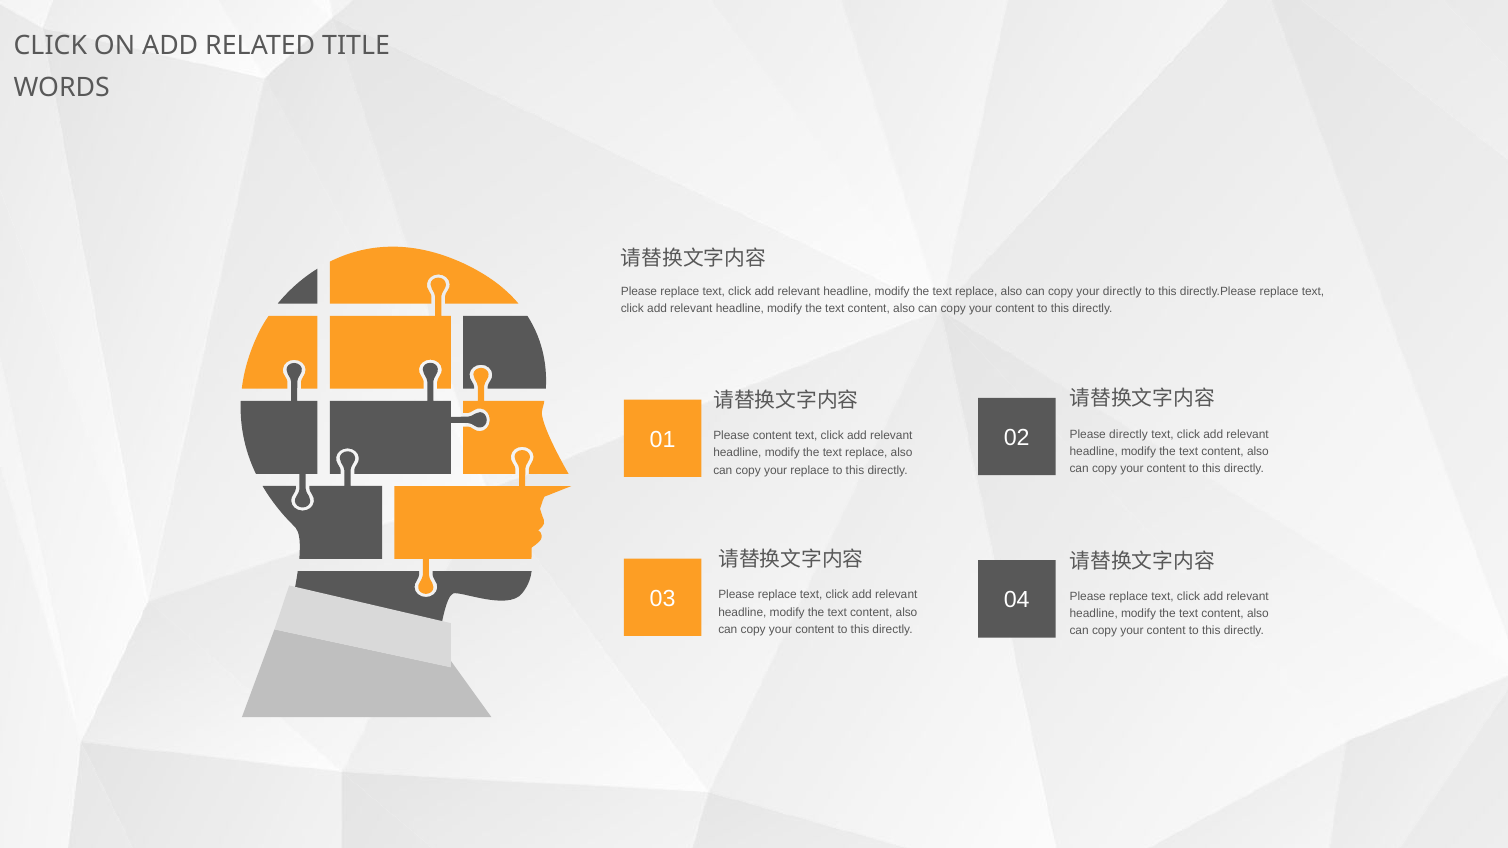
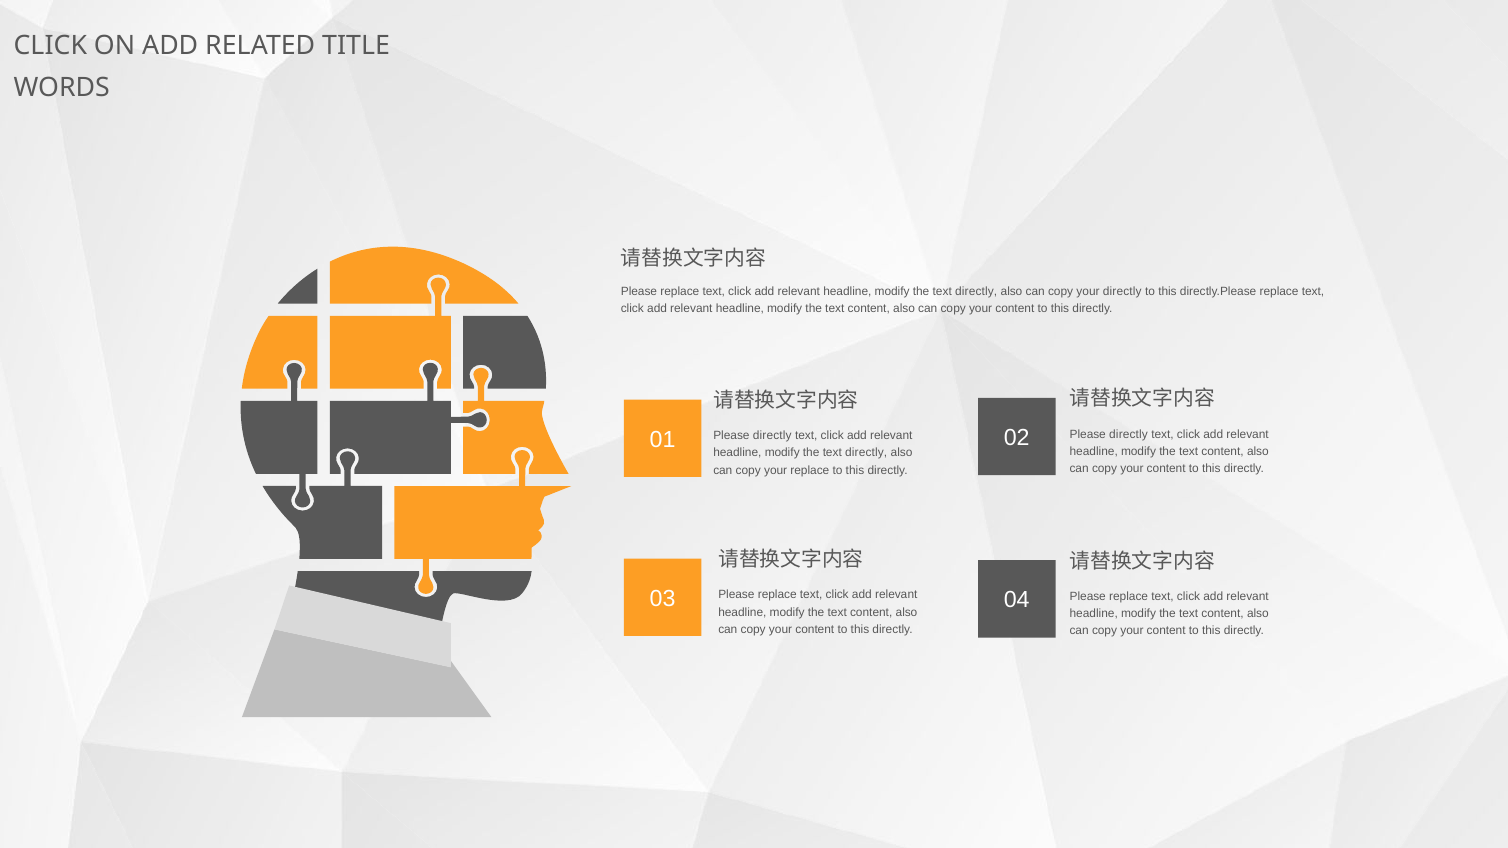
replace at (976, 292): replace -> directly
content at (772, 436): content -> directly
replace at (866, 453): replace -> directly
